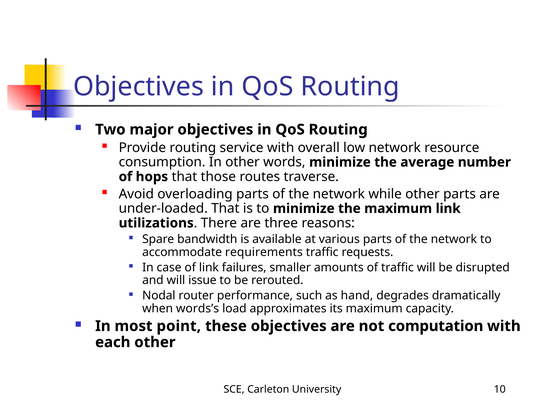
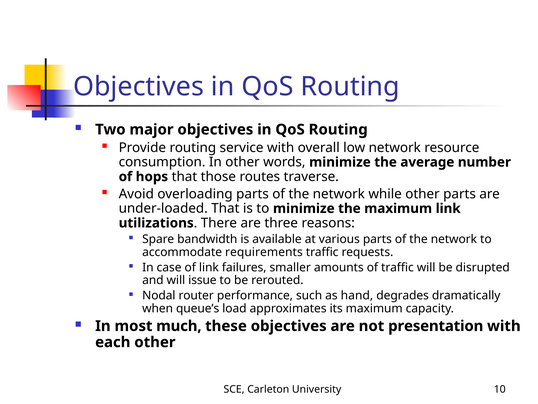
words’s: words’s -> queue’s
point: point -> much
computation: computation -> presentation
